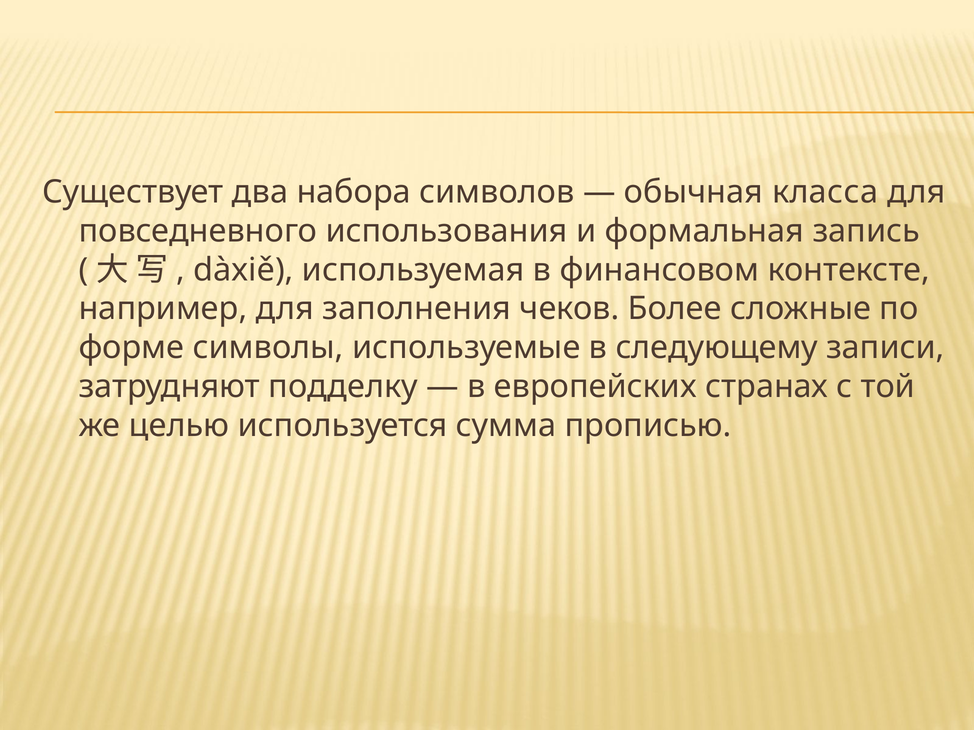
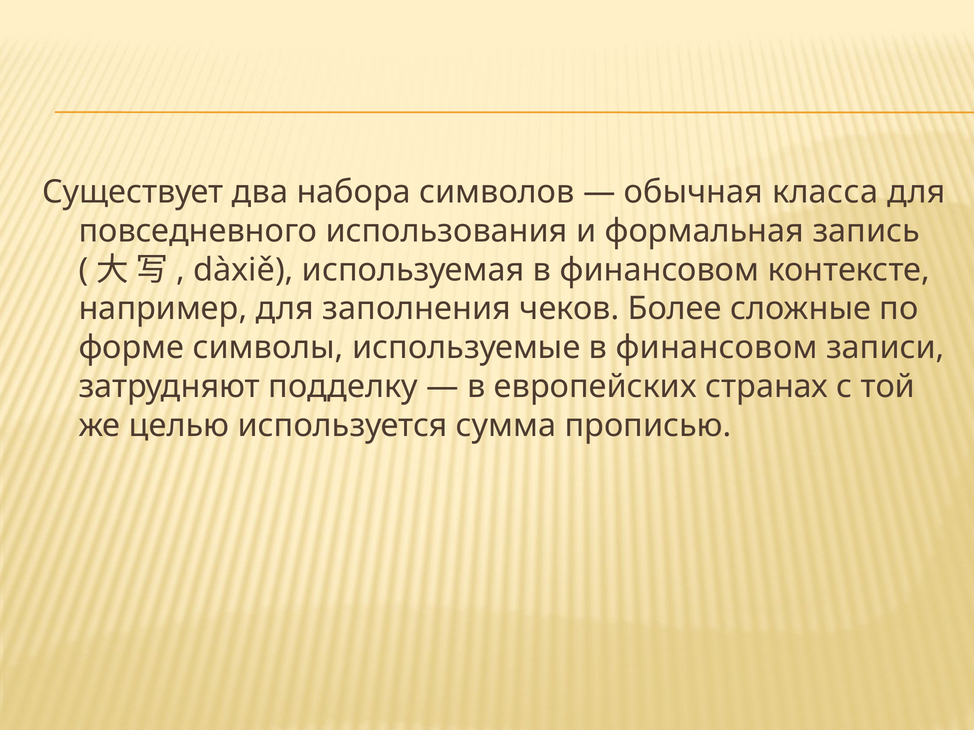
используемые в следующему: следующему -> финансовом
